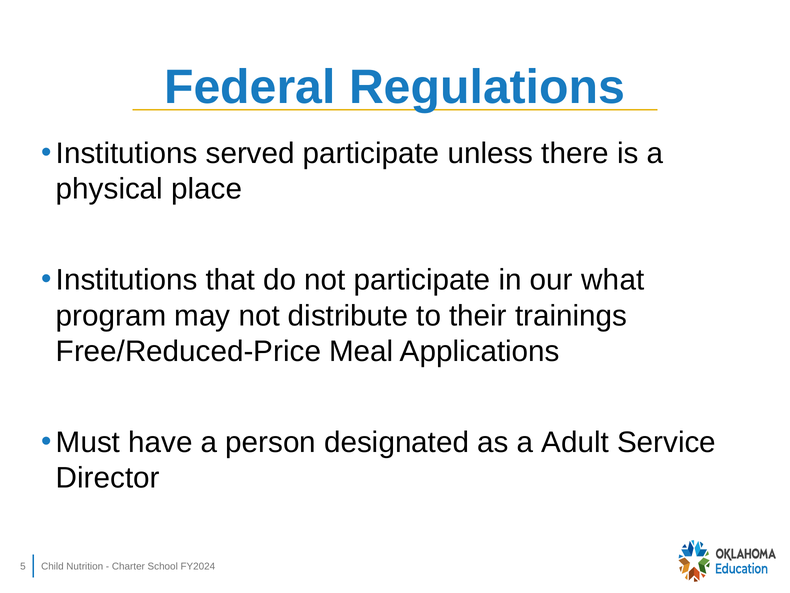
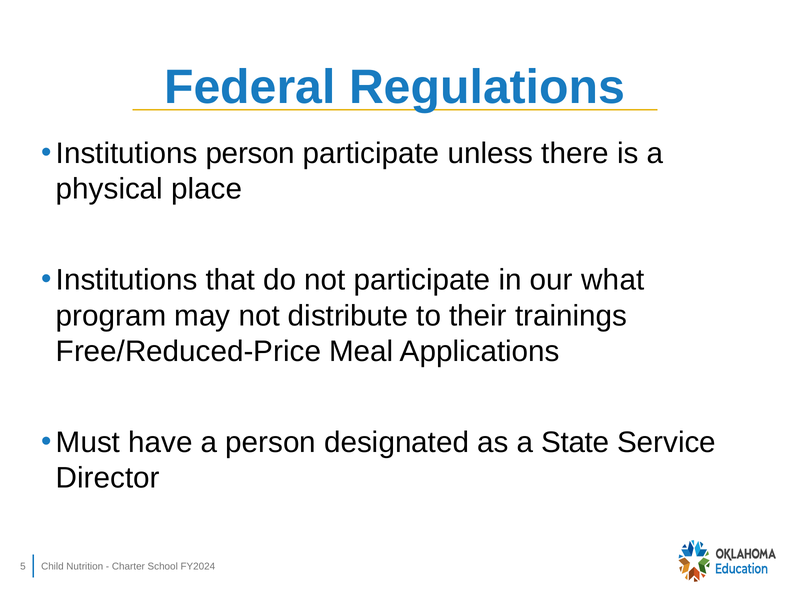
Institutions served: served -> person
Adult: Adult -> State
